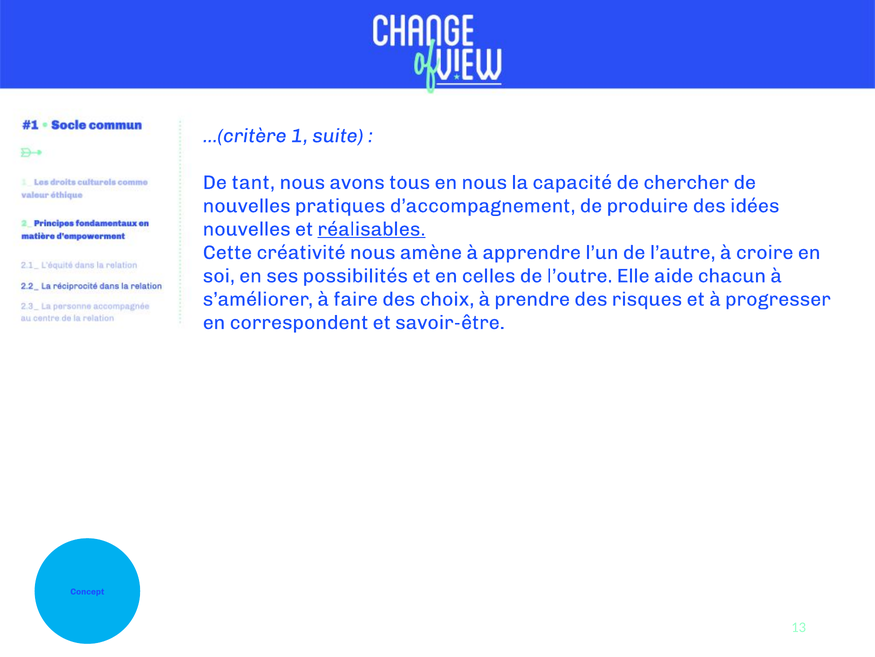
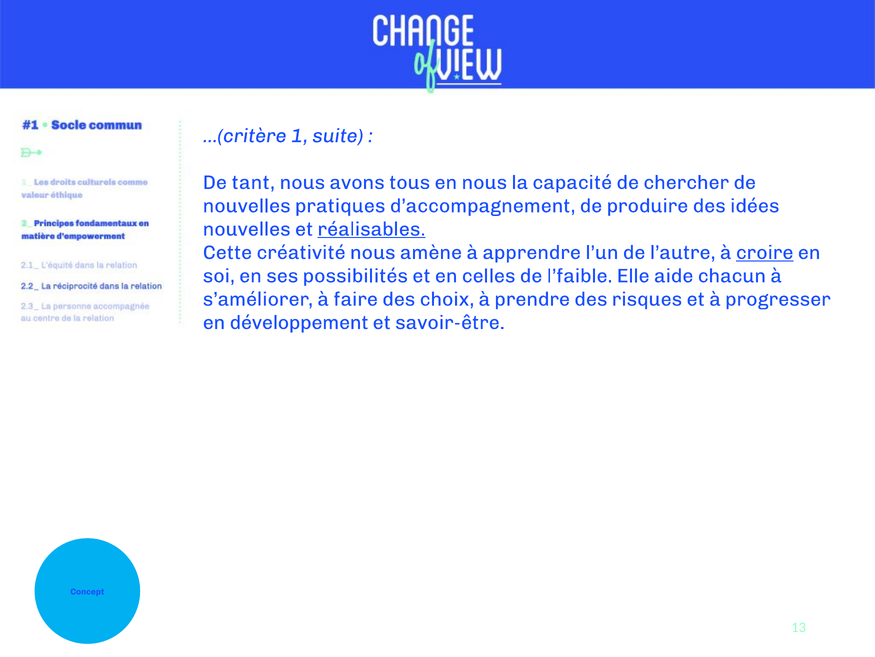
croire underline: none -> present
l’outre: l’outre -> l’faible
correspondent: correspondent -> développement
